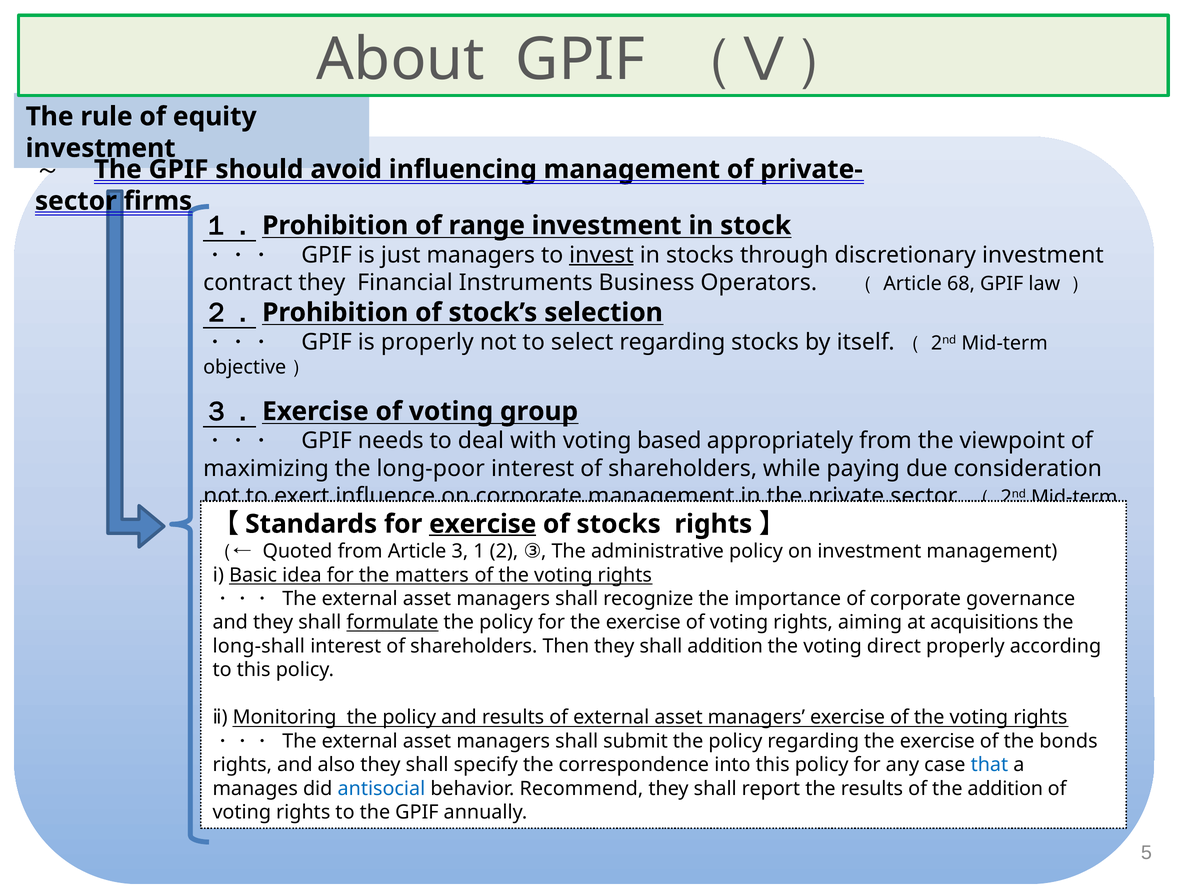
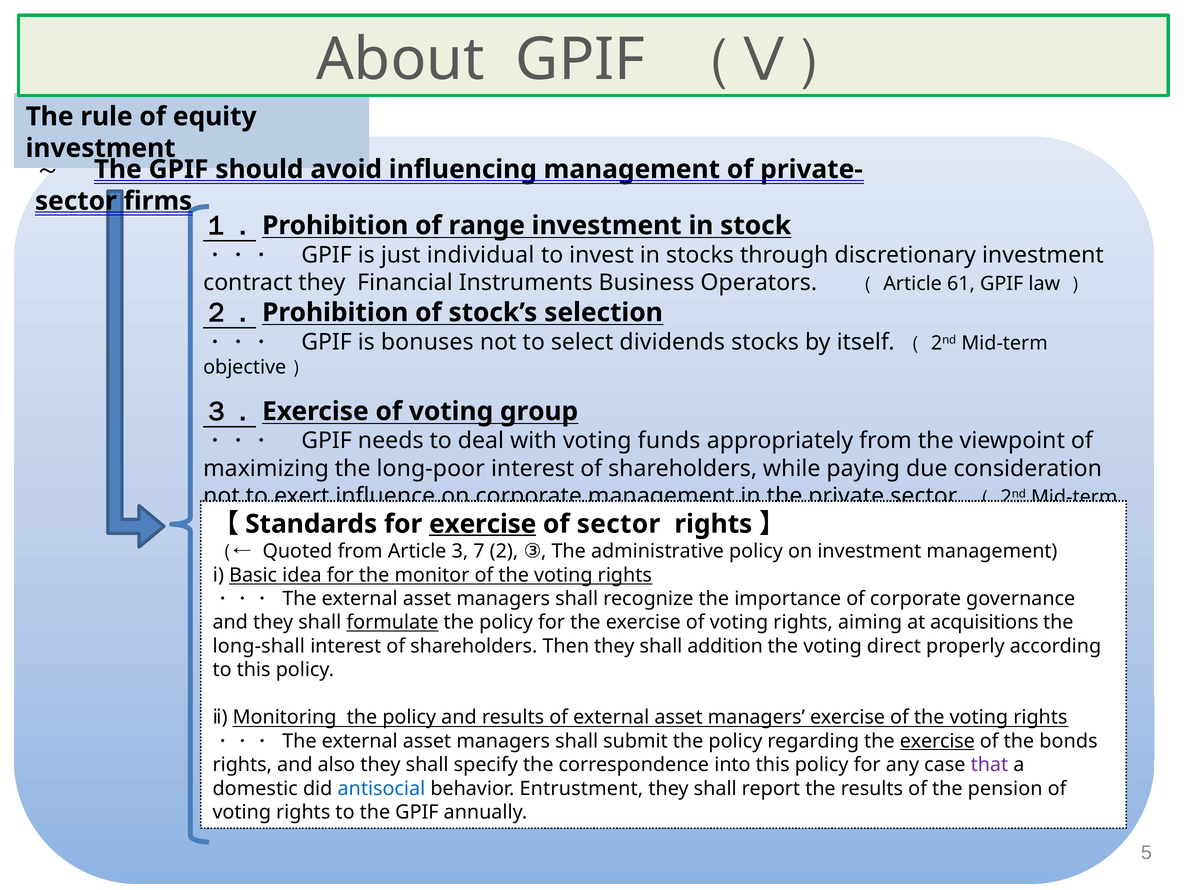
just managers: managers -> individual
invest underline: present -> none
68: 68 -> 61
is properly: properly -> bonuses
select regarding: regarding -> dividends
based: based -> funds
of stocks: stocks -> sector
1: 1 -> 7
matters: matters -> monitor
exercise at (937, 741) underline: none -> present
that colour: blue -> purple
manages: manages -> domestic
Recommend: Recommend -> Entrustment
the addition: addition -> pension
